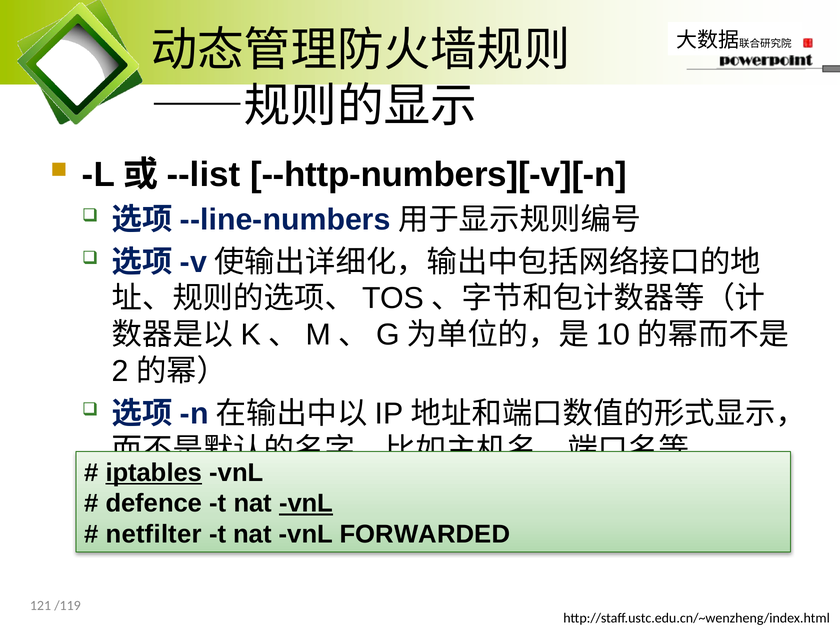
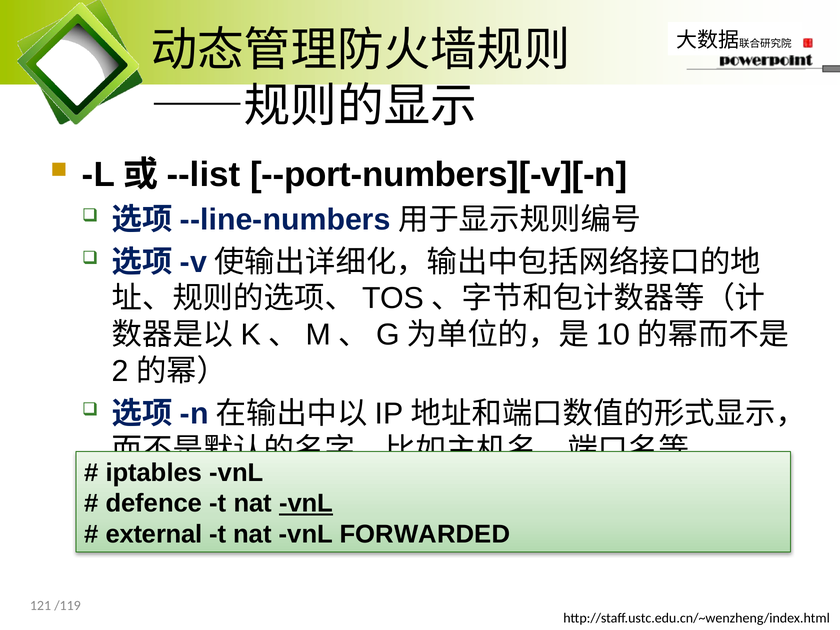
--http-numbers][-v][-n: --http-numbers][-v][-n -> --port-numbers][-v][-n
iptables underline: present -> none
netfilter: netfilter -> external
